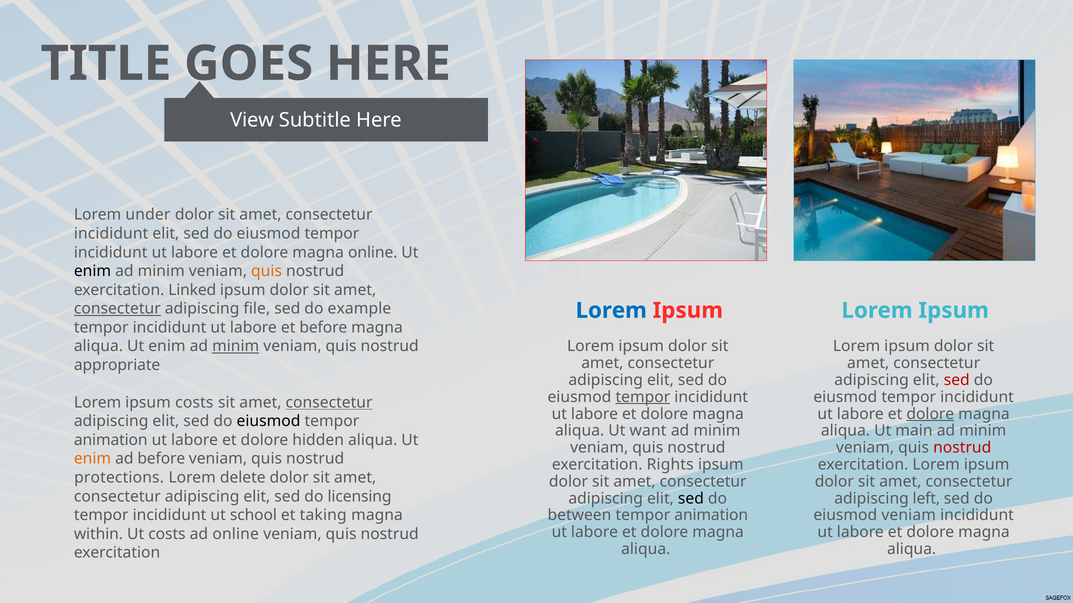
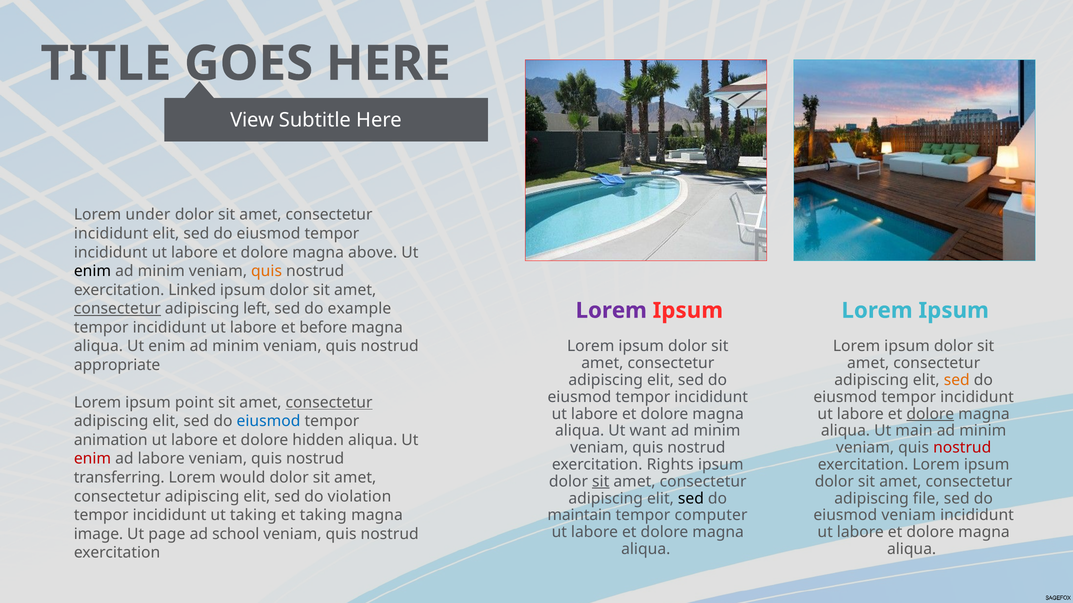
magna online: online -> above
file: file -> left
Lorem at (611, 311) colour: blue -> purple
minim at (236, 347) underline: present -> none
sed at (957, 380) colour: red -> orange
tempor at (643, 397) underline: present -> none
ipsum costs: costs -> point
eiusmod at (268, 422) colour: black -> blue
enim at (92, 459) colour: orange -> red
ad before: before -> labore
protections: protections -> transferring
delete: delete -> would
sit at (601, 482) underline: none -> present
licensing: licensing -> violation
left: left -> file
ut school: school -> taking
between: between -> maintain
animation at (711, 516): animation -> computer
within: within -> image
Ut costs: costs -> page
ad online: online -> school
